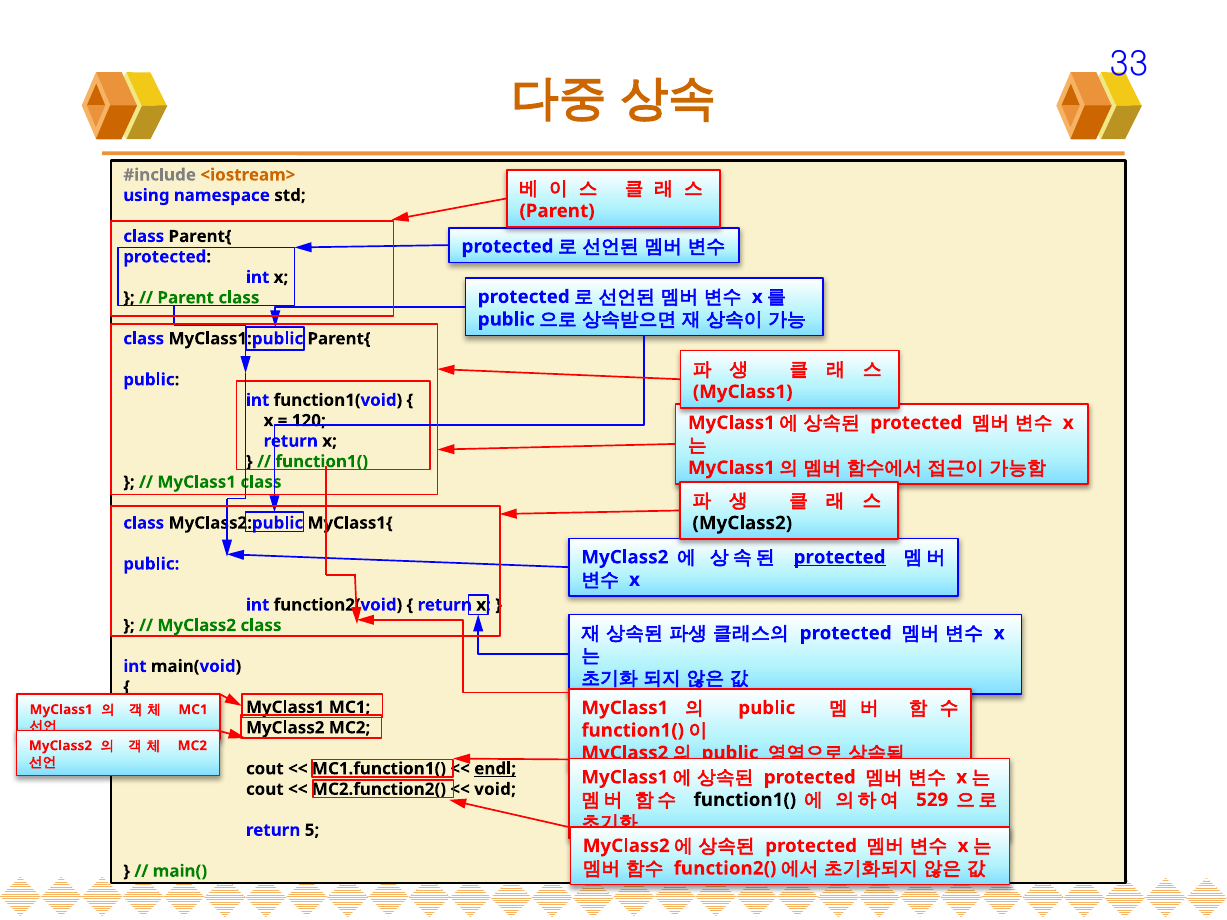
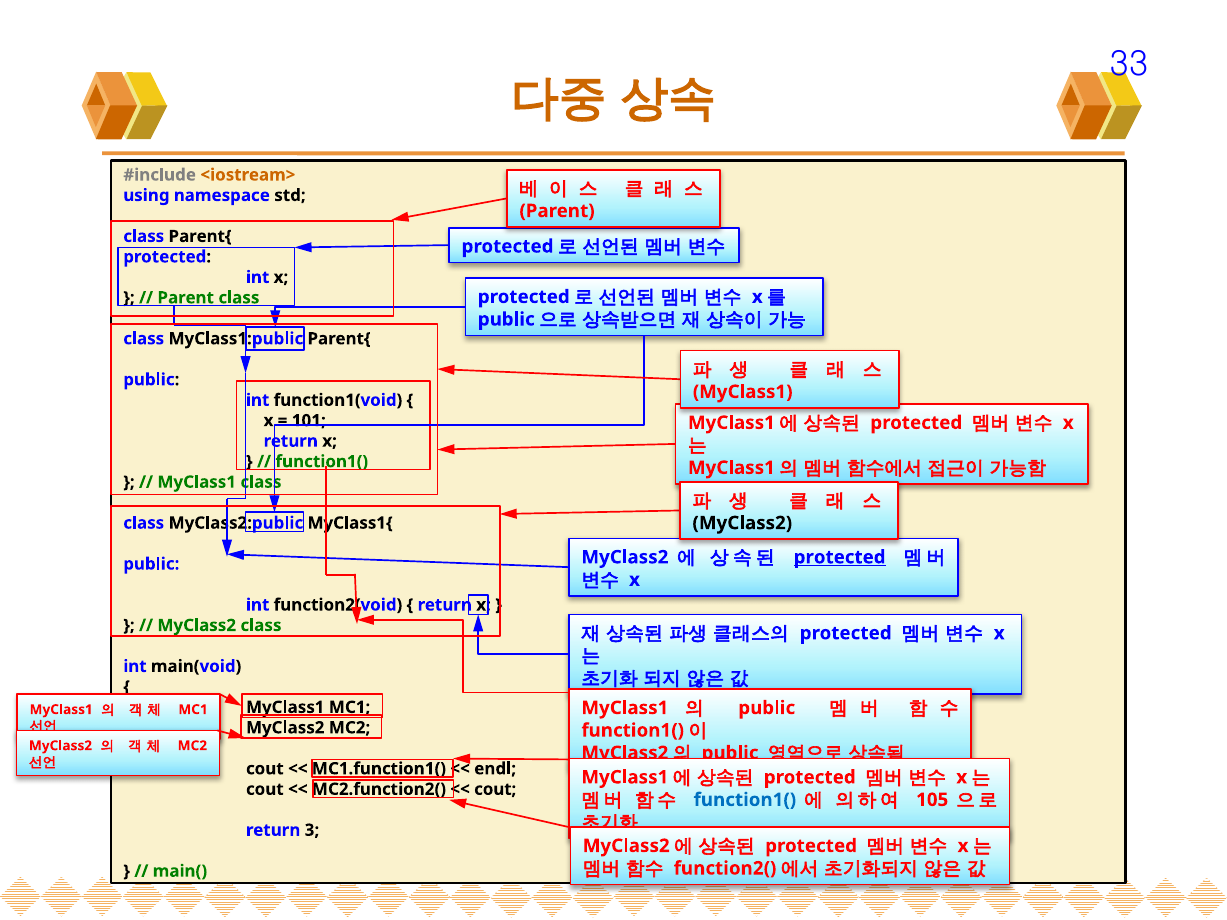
120: 120 -> 101
endl underline: present -> none
void at (495, 789): void -> cout
function1( at (745, 800) colour: black -> blue
529: 529 -> 105
5: 5 -> 3
